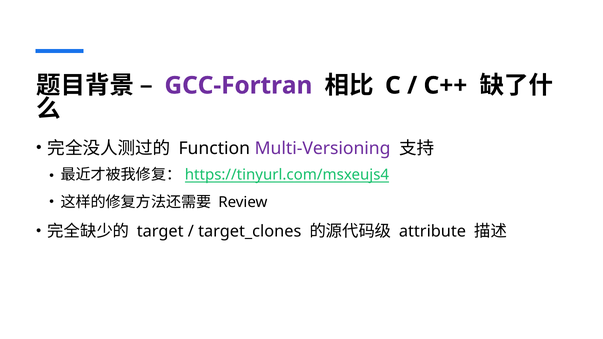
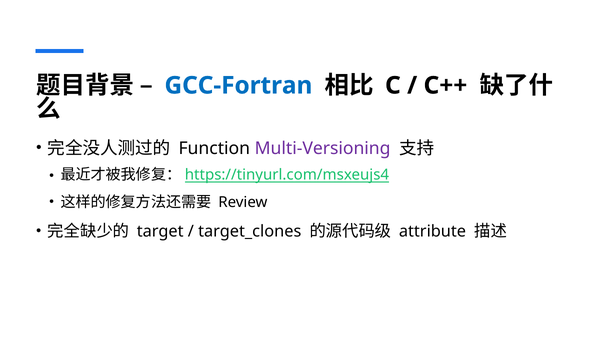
GCC-Fortran colour: purple -> blue
